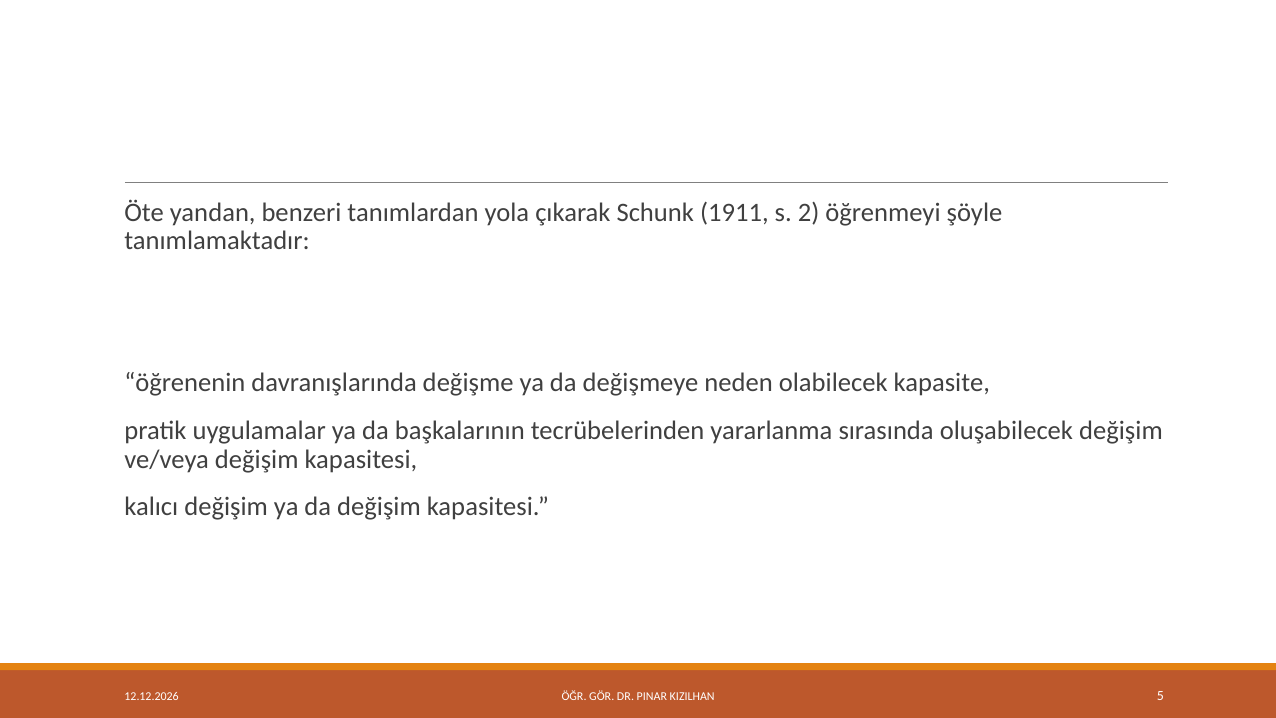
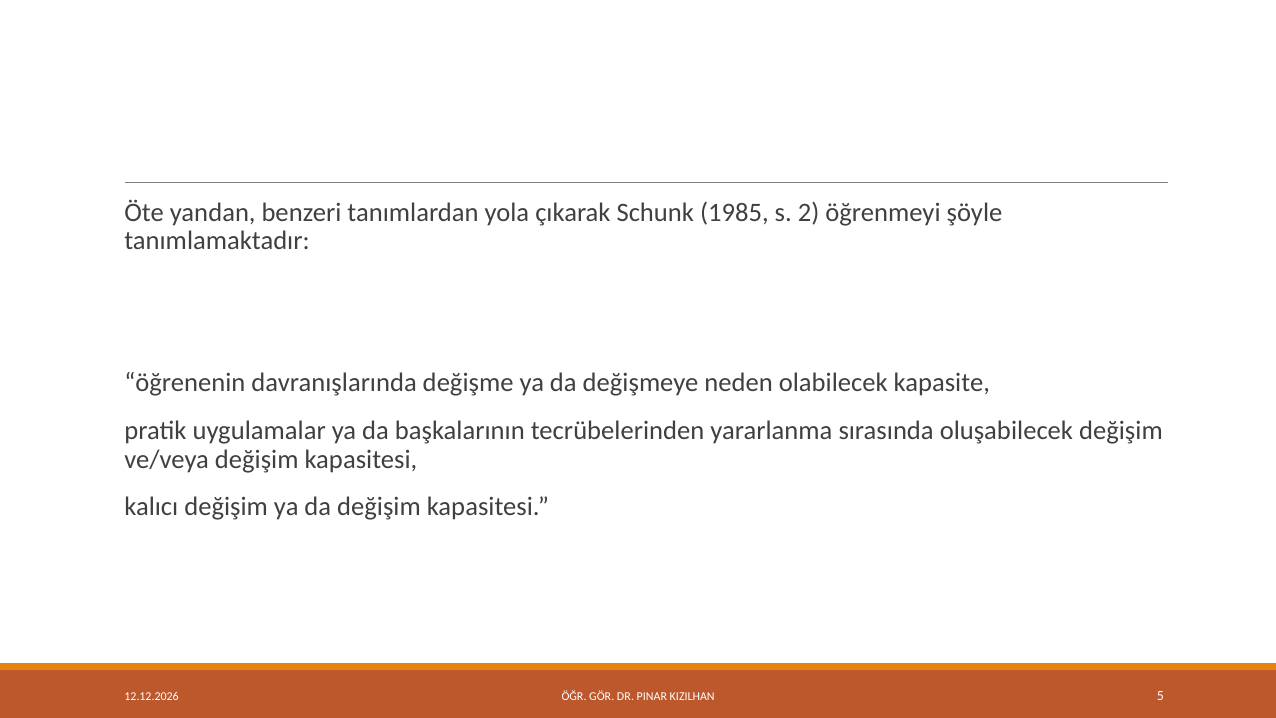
1911: 1911 -> 1985
